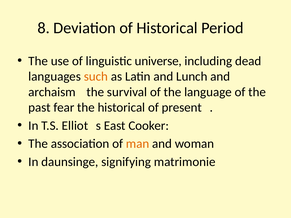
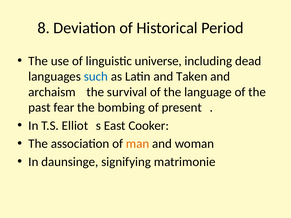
such colour: orange -> blue
Lunch: Lunch -> Taken
the historical: historical -> bombing
